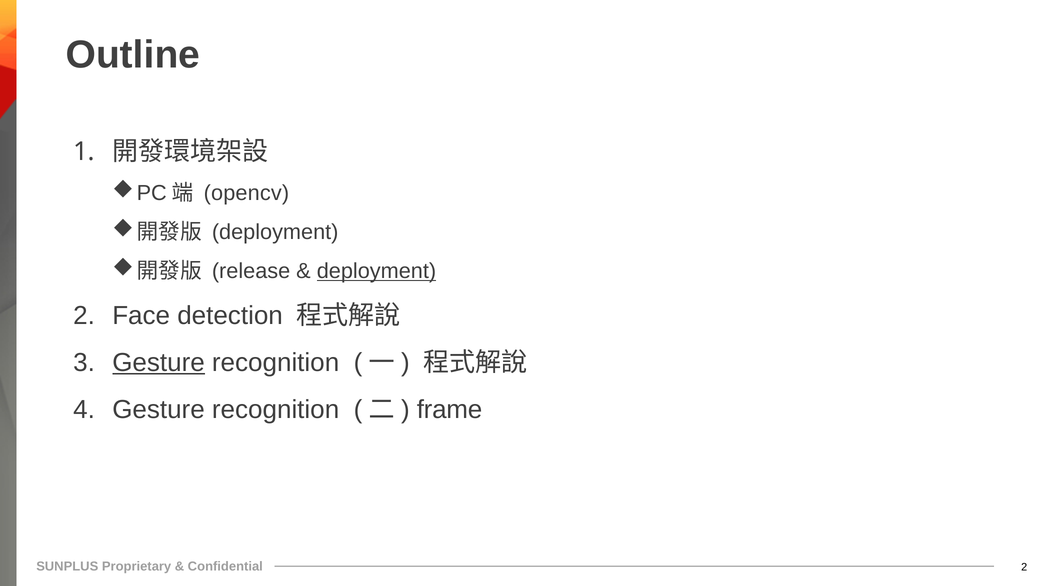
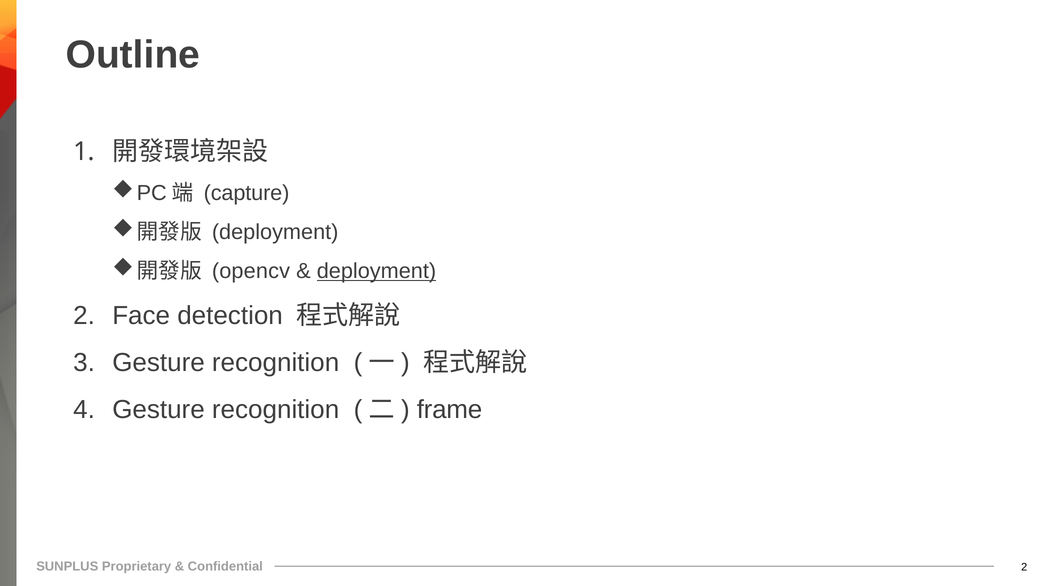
opencv: opencv -> capture
release: release -> opencv
Gesture at (159, 362) underline: present -> none
